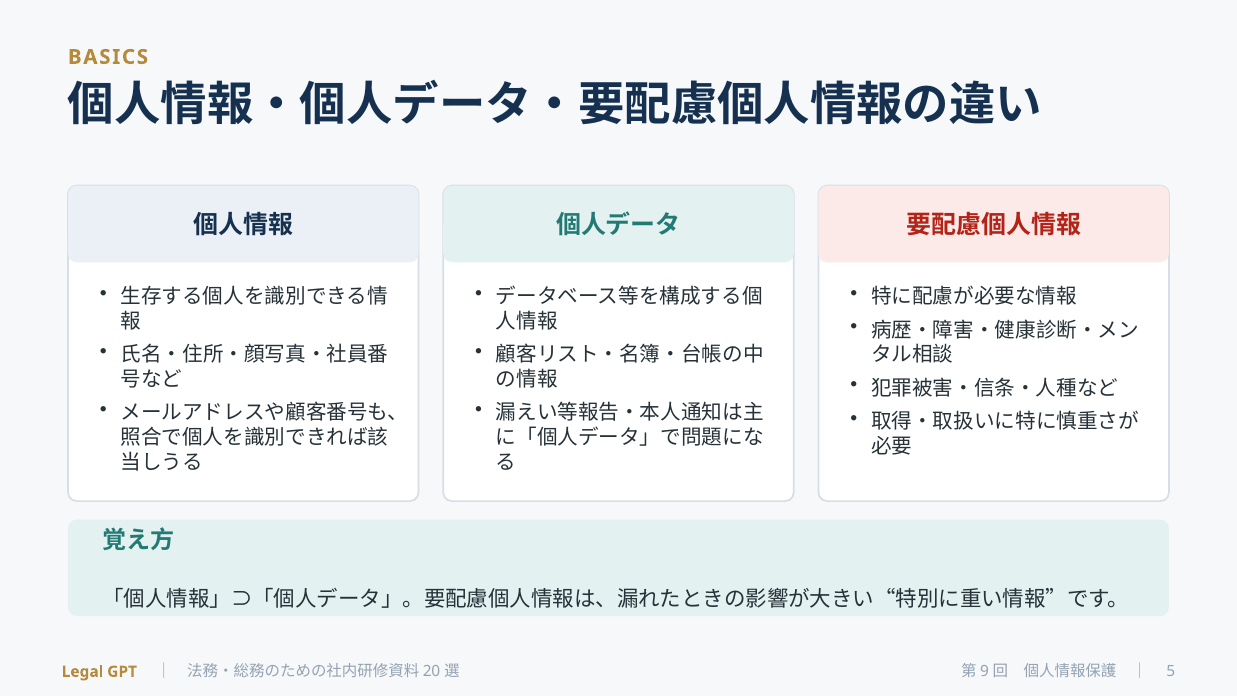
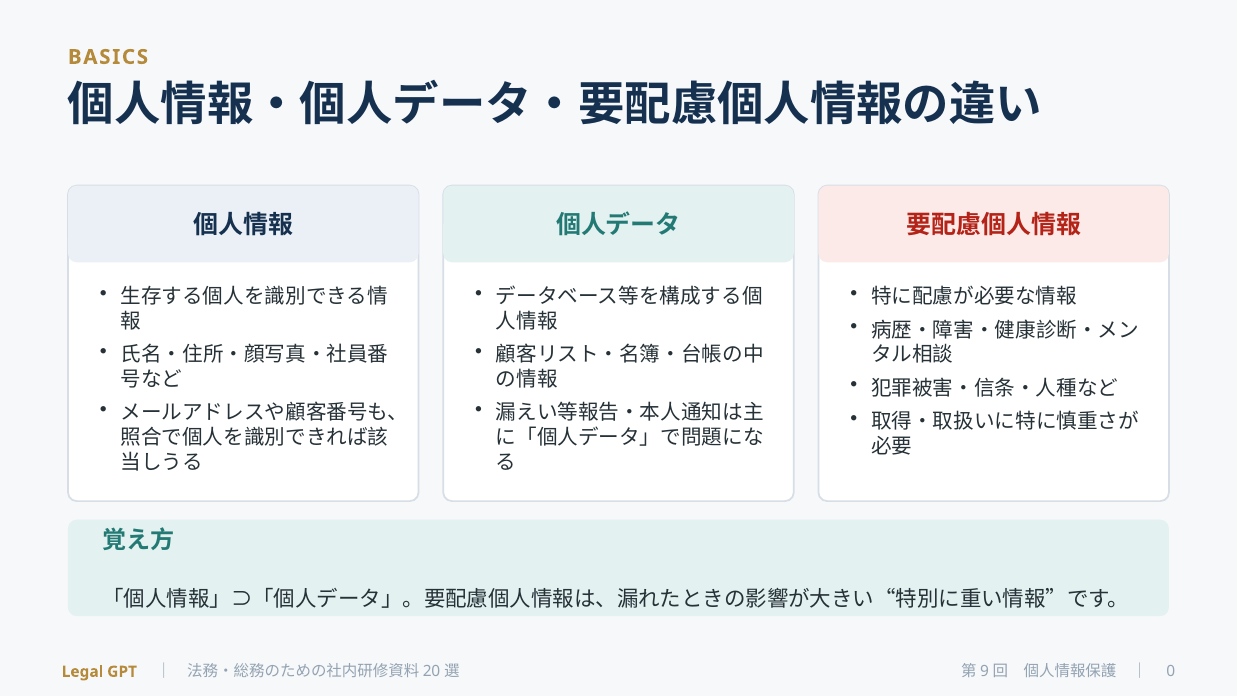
5: 5 -> 0
